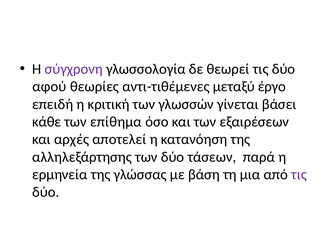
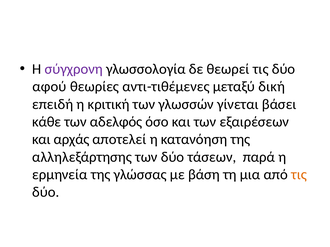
έργο: έργο -> δική
επίθημα: επίθημα -> αδελφός
αρχές: αρχές -> αρχάς
τις at (299, 175) colour: purple -> orange
